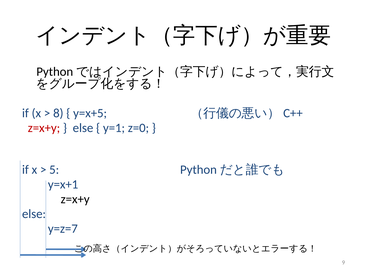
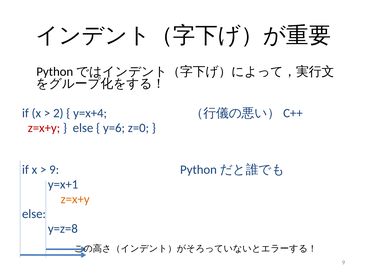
8: 8 -> 2
y=x+5: y=x+5 -> y=x+4
y=1: y=1 -> y=6
5 at (54, 170): 5 -> 9
z=x+y at (75, 199) colour: black -> orange
y=z=7: y=z=7 -> y=z=8
